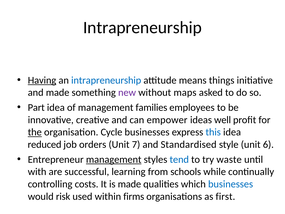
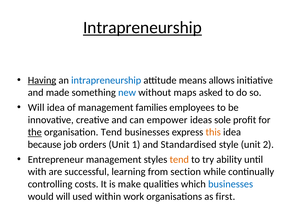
Intrapreneurship at (142, 28) underline: none -> present
things: things -> allows
new colour: purple -> blue
Part at (36, 107): Part -> Will
well: well -> sole
organisation Cycle: Cycle -> Tend
this colour: blue -> orange
reduced: reduced -> because
7: 7 -> 1
6: 6 -> 2
management at (114, 159) underline: present -> none
tend at (179, 159) colour: blue -> orange
waste: waste -> ability
schools: schools -> section
is made: made -> make
would risk: risk -> will
firms: firms -> work
